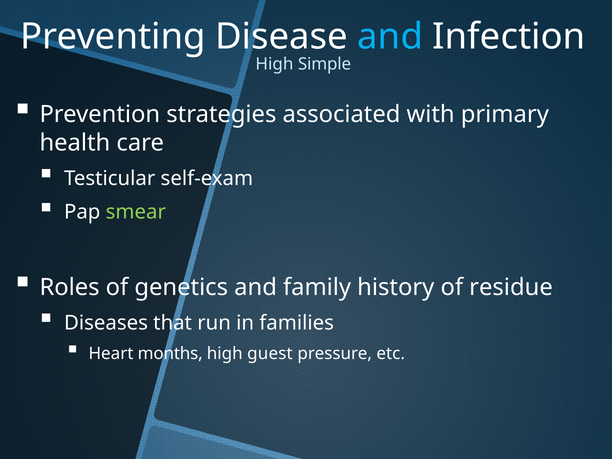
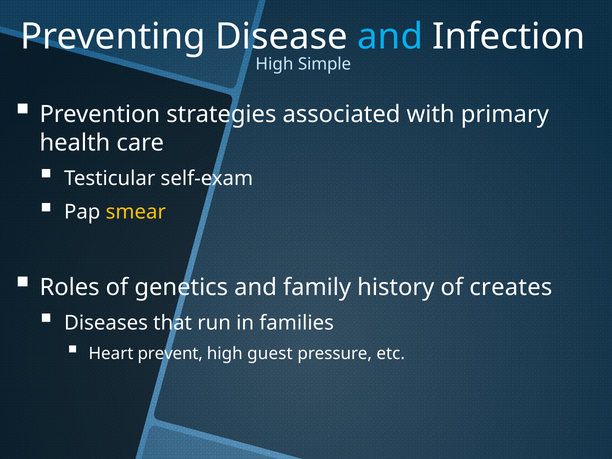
smear colour: light green -> yellow
residue: residue -> creates
months: months -> prevent
